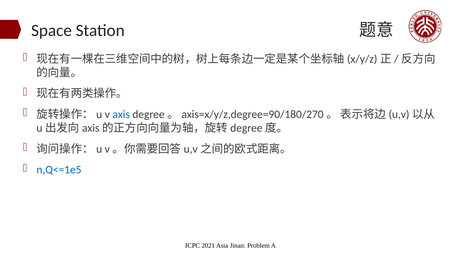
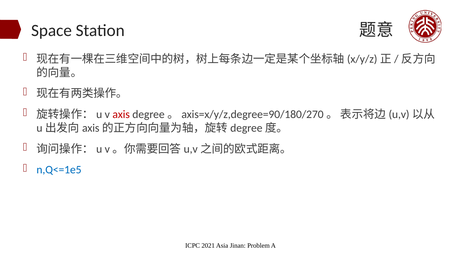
axis colour: blue -> red
